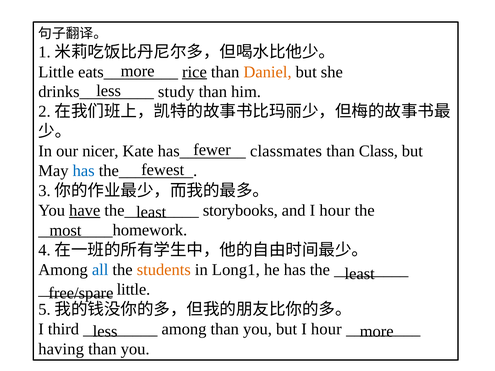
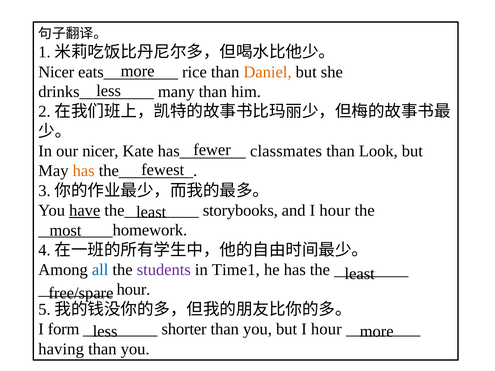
Little at (56, 72): Little -> Nicer
rice underline: present -> none
study: study -> many
Class: Class -> Look
has at (84, 171) colour: blue -> orange
students colour: orange -> purple
Long1: Long1 -> Time1
little at (133, 290): little -> hour
third: third -> form
among at (184, 329): among -> shorter
